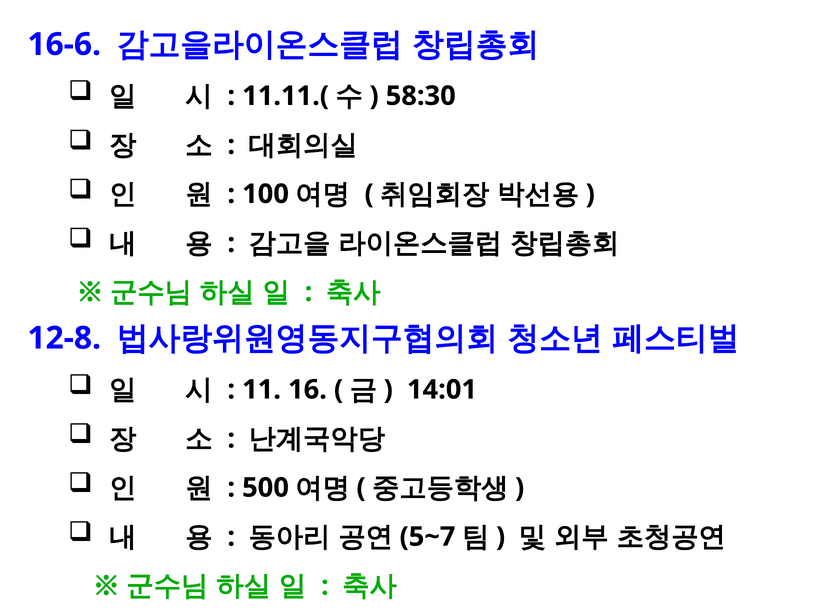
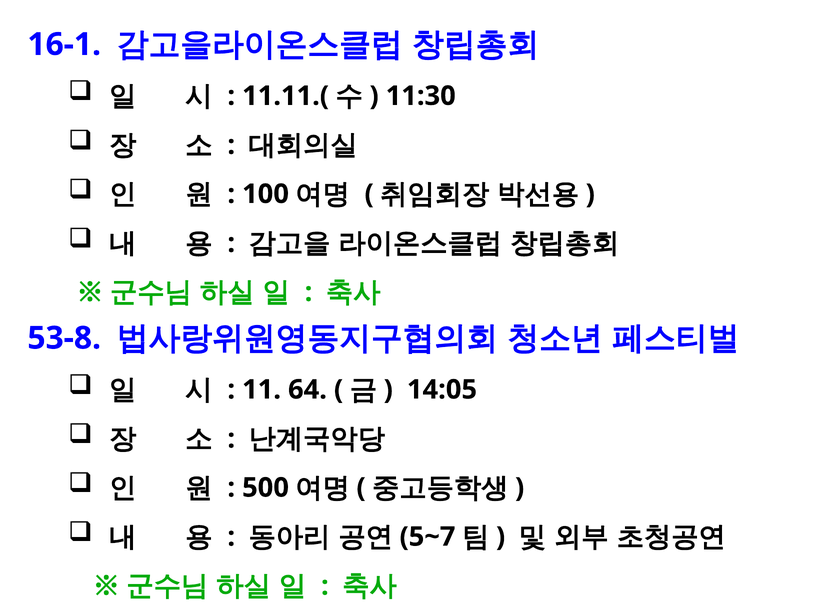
16-6: 16-6 -> 16-1
58:30: 58:30 -> 11:30
12-8: 12-8 -> 53-8
16: 16 -> 64
14:01: 14:01 -> 14:05
